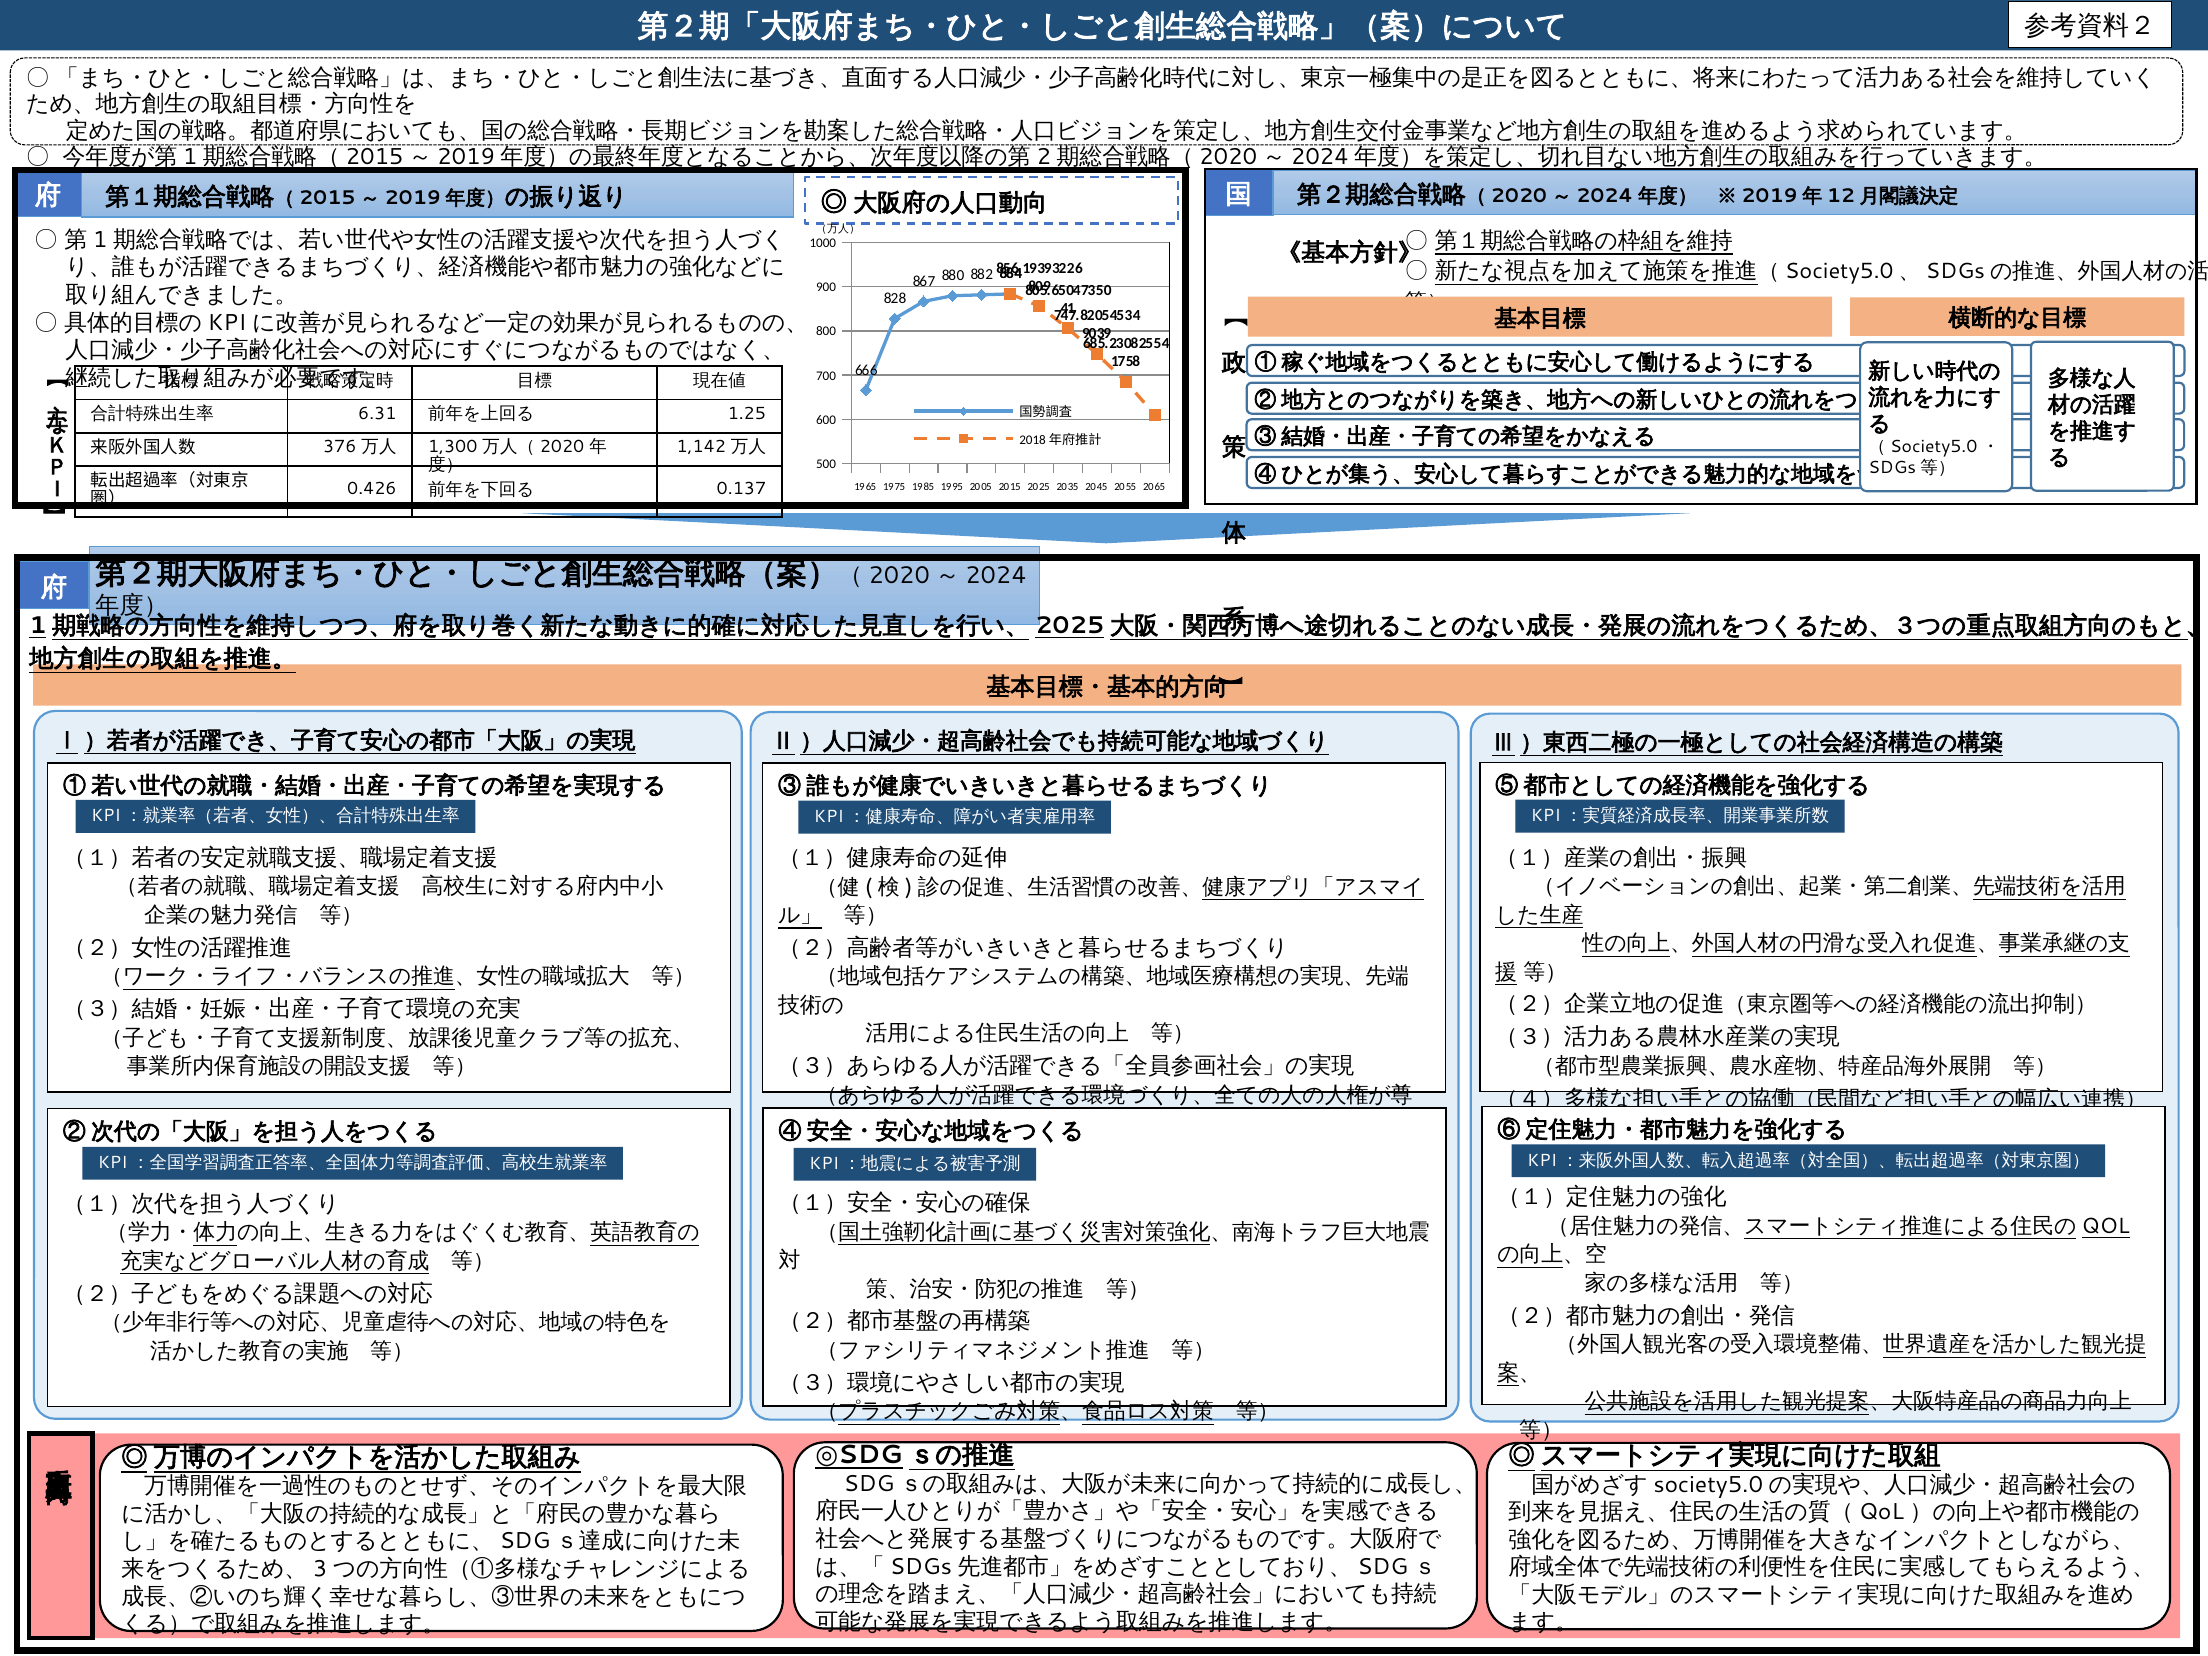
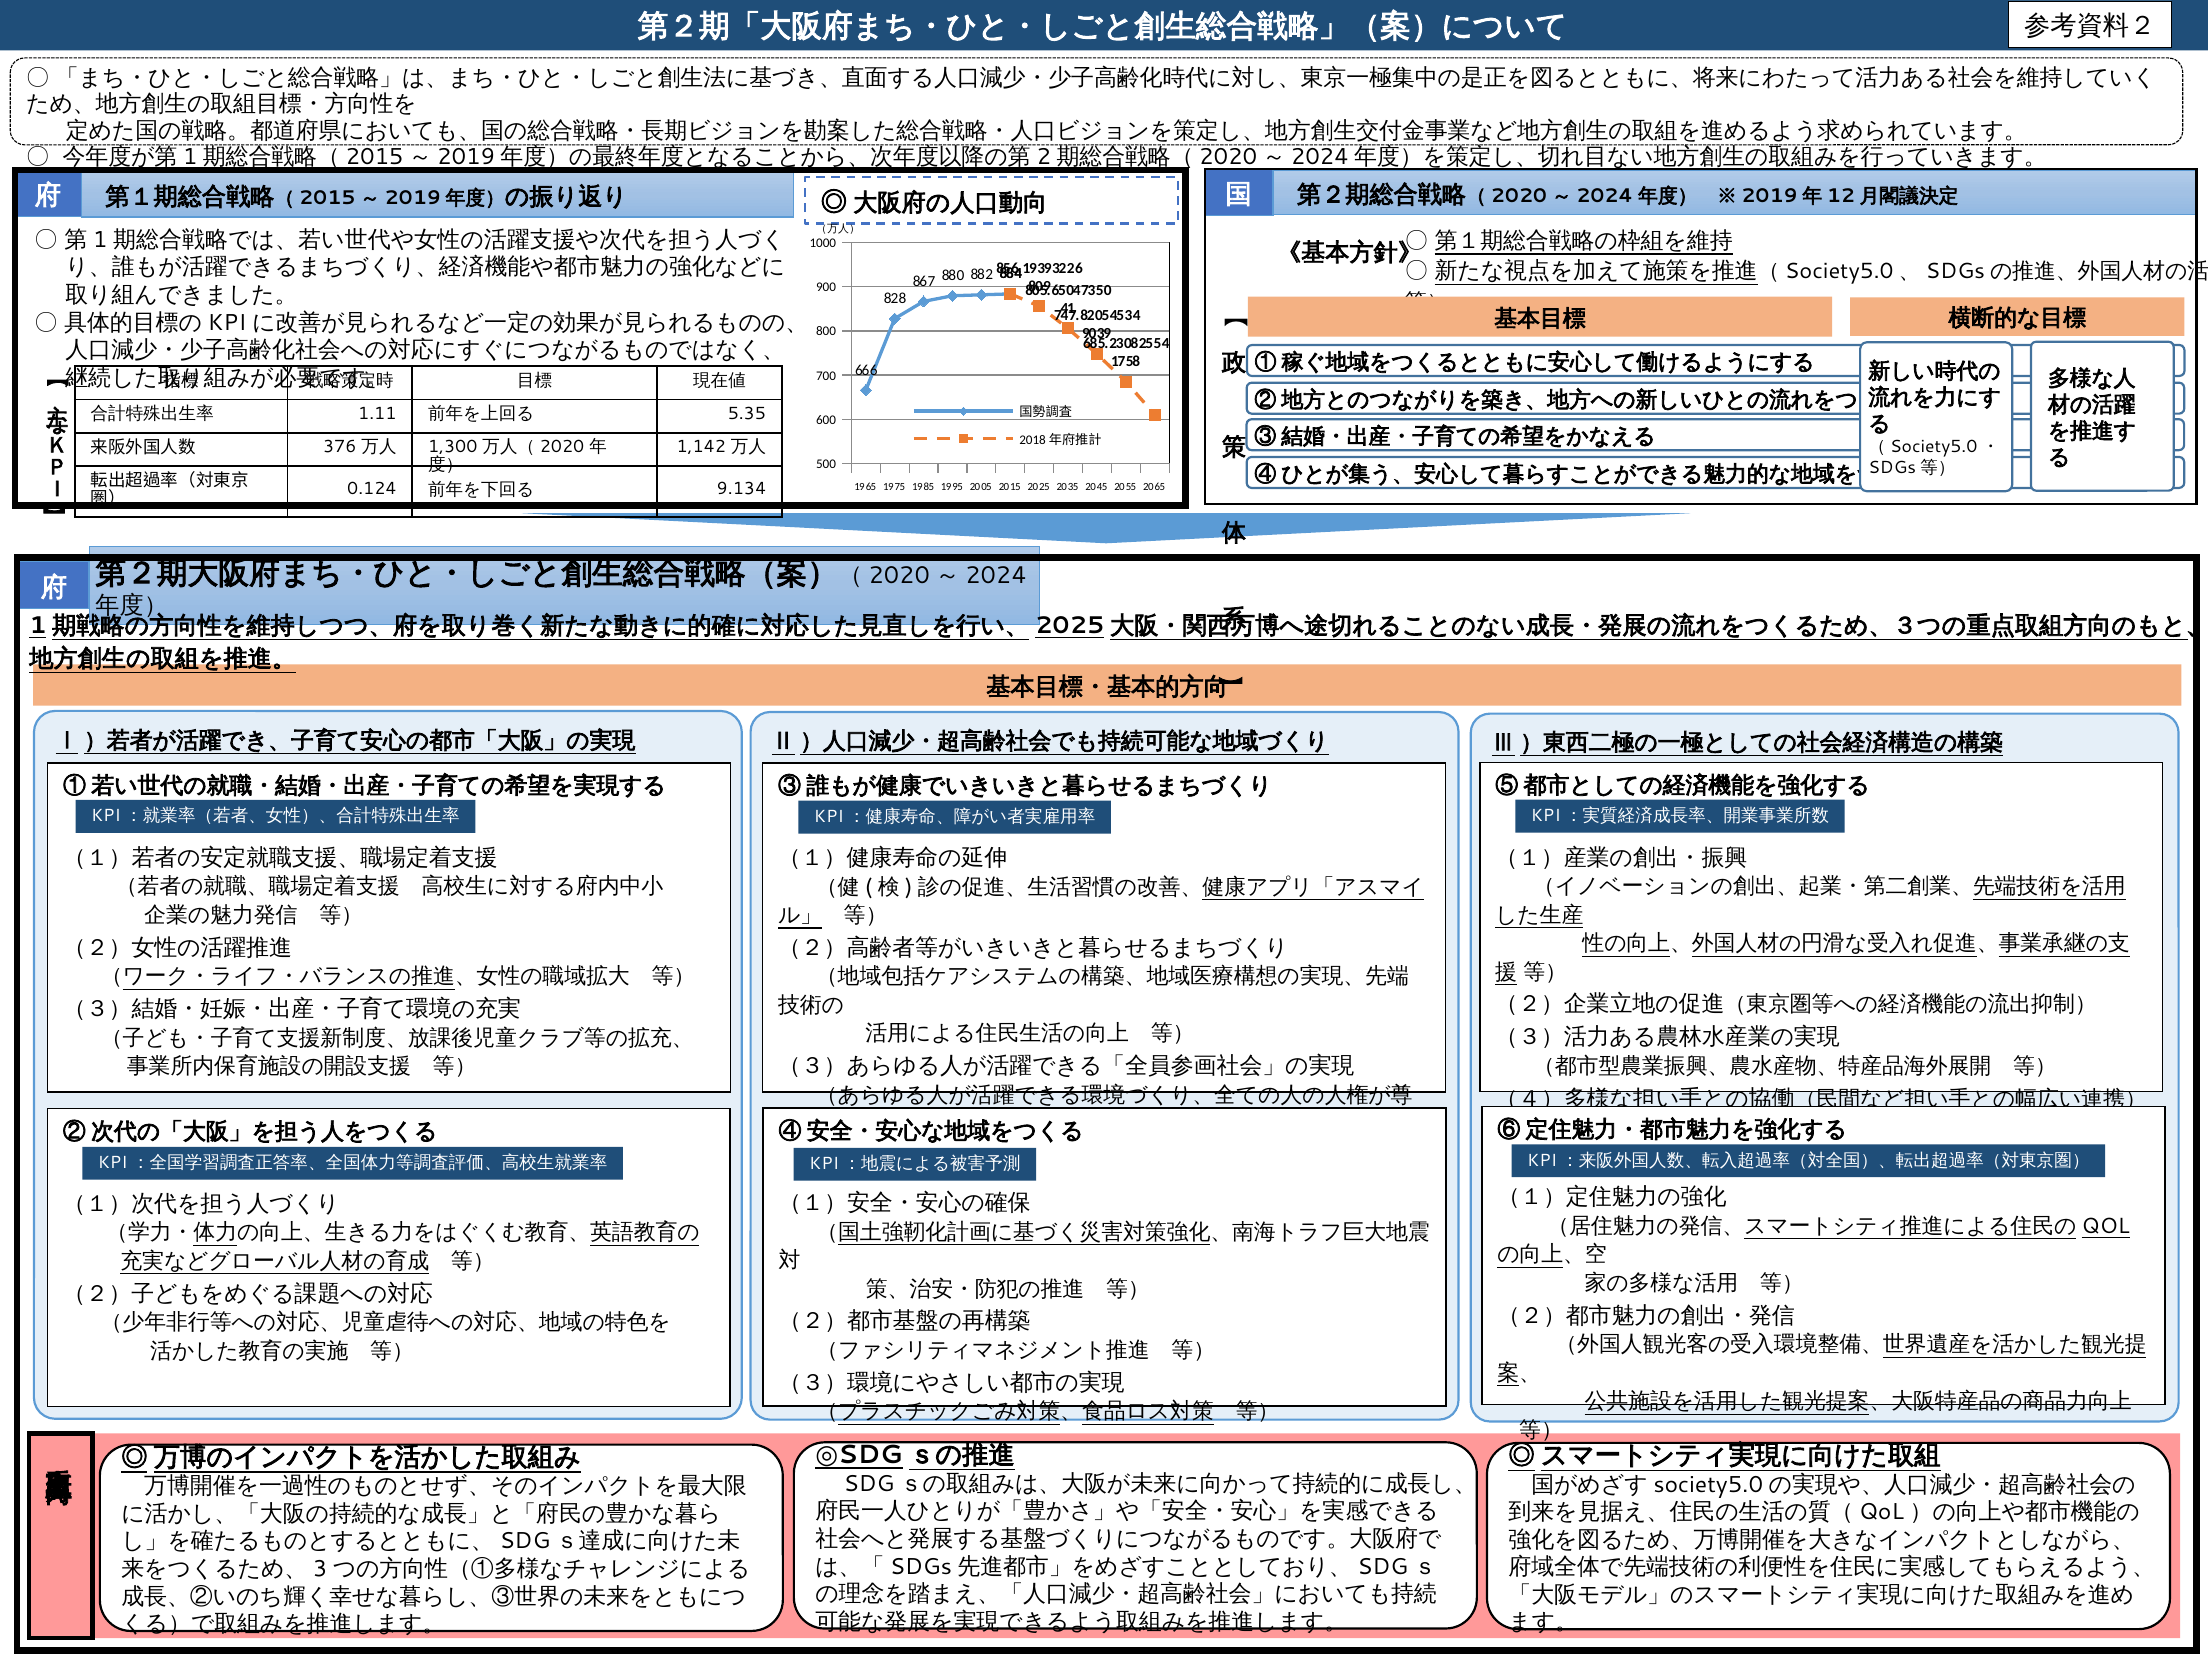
6.31: 6.31 -> 1.11
1.25: 1.25 -> 5.35
0.426: 0.426 -> 0.124
0.137: 0.137 -> 9.134
